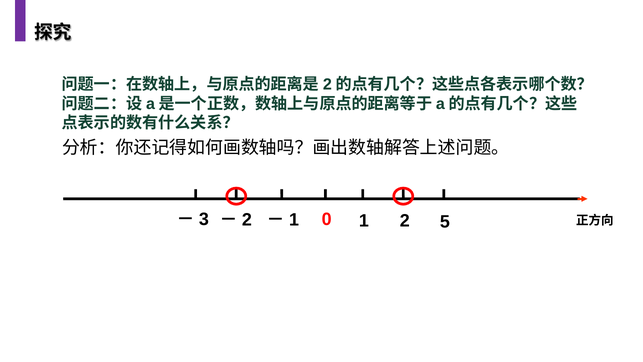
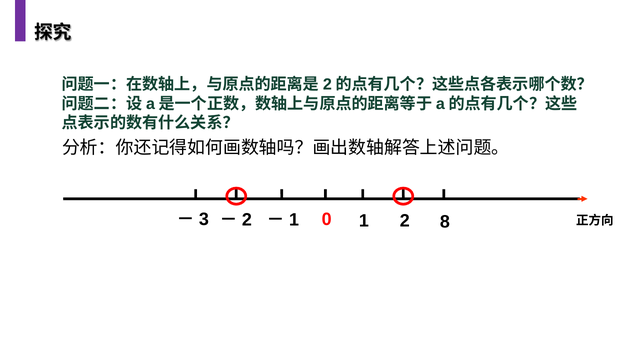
5: 5 -> 8
